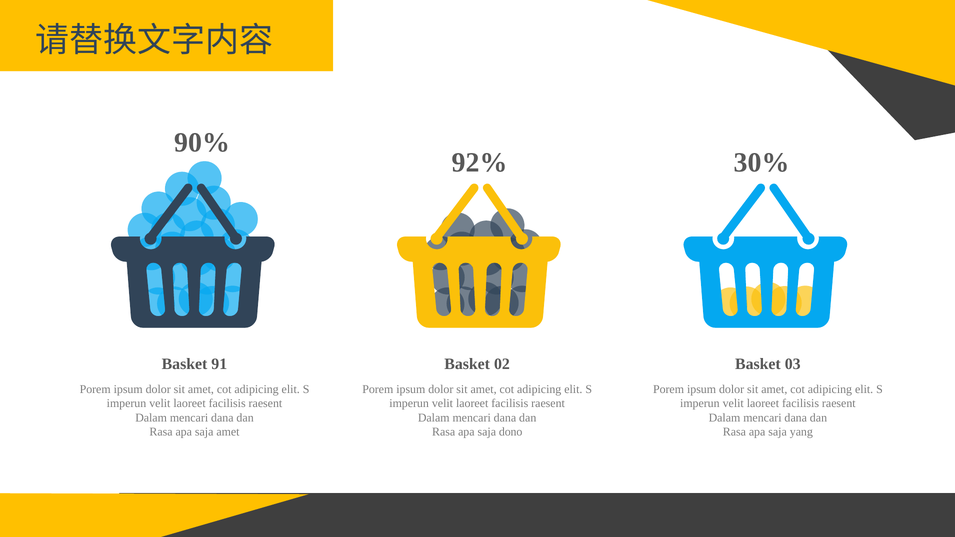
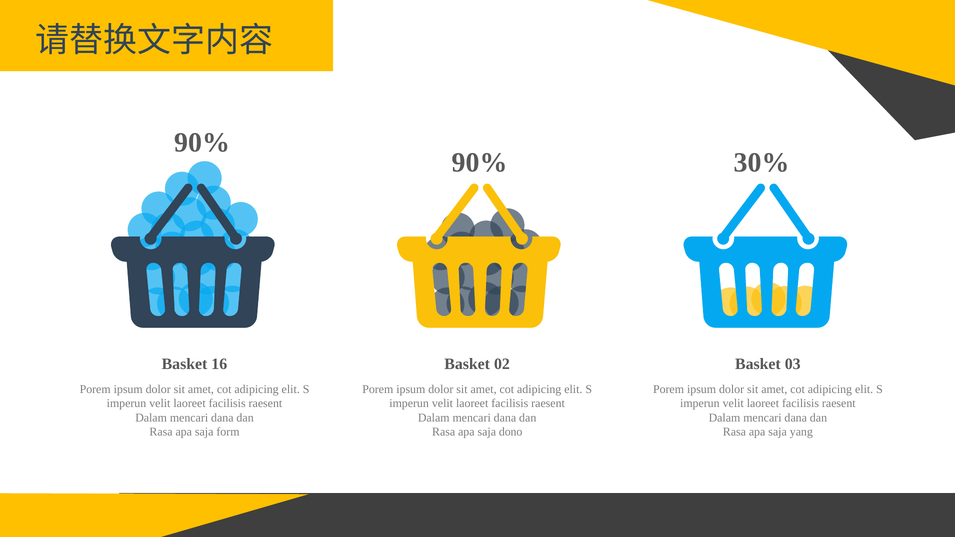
92% at (480, 163): 92% -> 90%
91: 91 -> 16
saja amet: amet -> form
